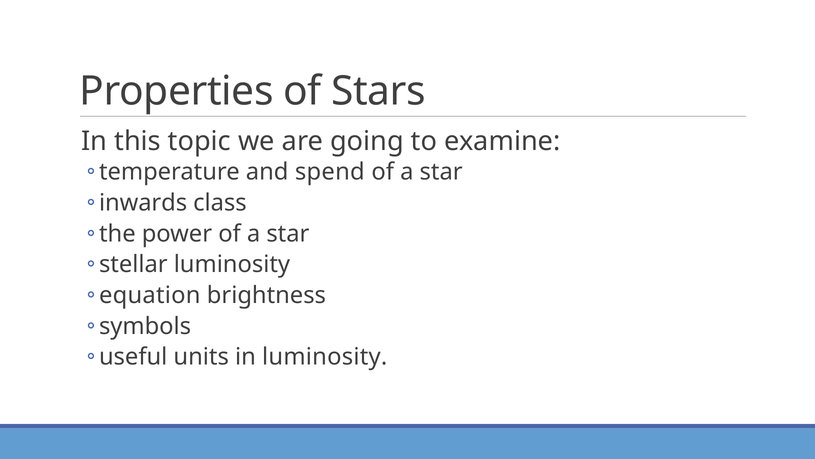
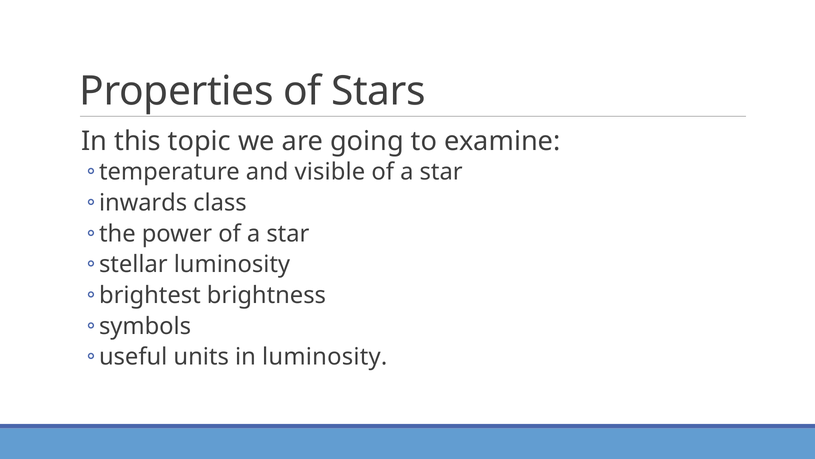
spend: spend -> visible
equation: equation -> brightest
